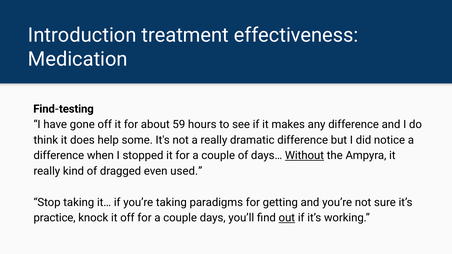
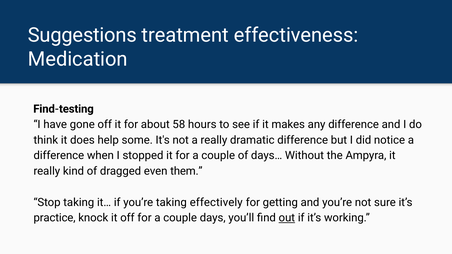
Introduction: Introduction -> Suggestions
59: 59 -> 58
Without underline: present -> none
used: used -> them
paradigms: paradigms -> effectively
